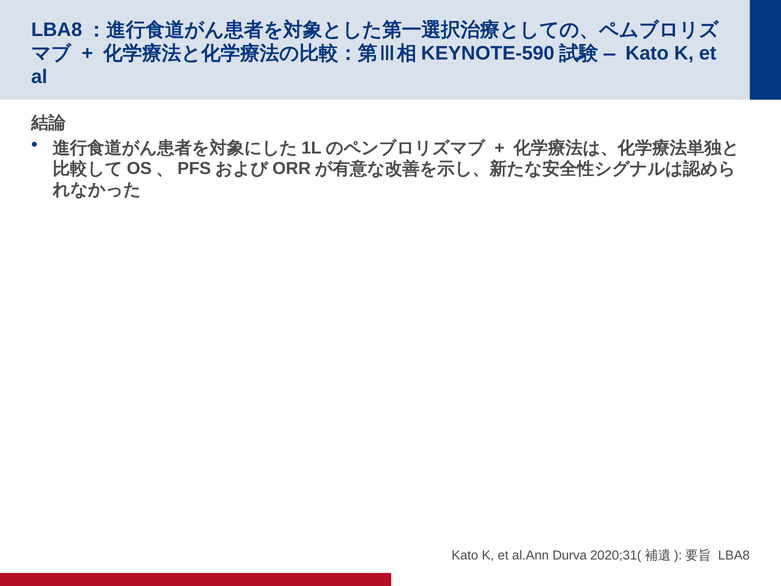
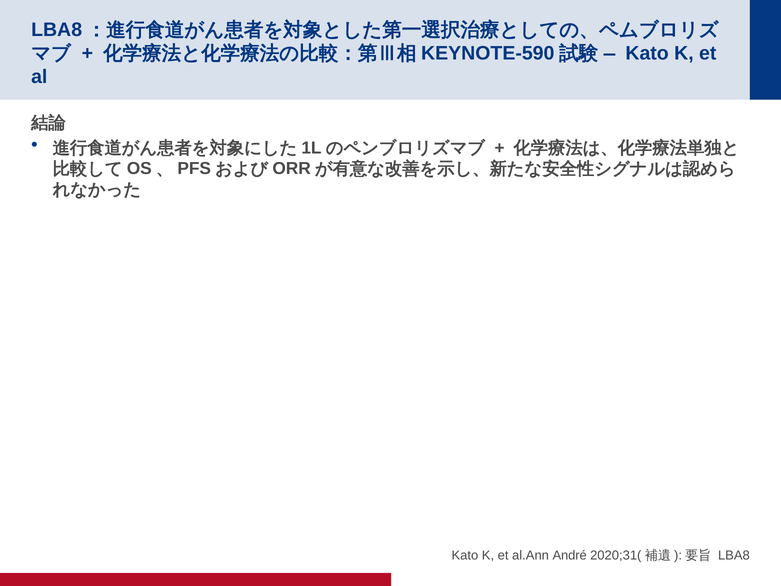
Durva: Durva -> André
